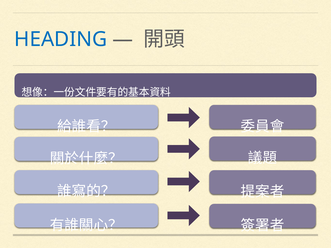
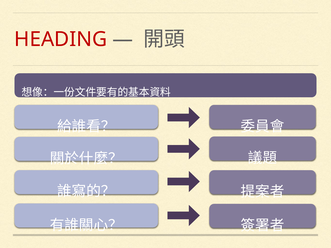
HEADING colour: blue -> red
